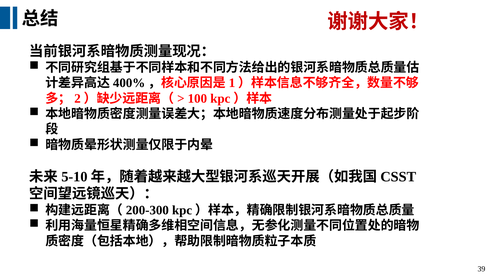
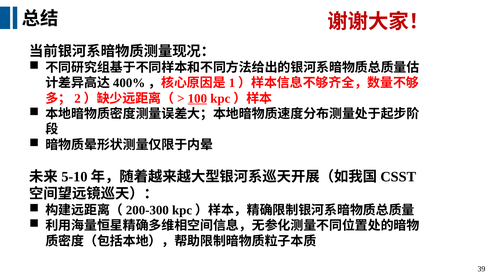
100 underline: none -> present
